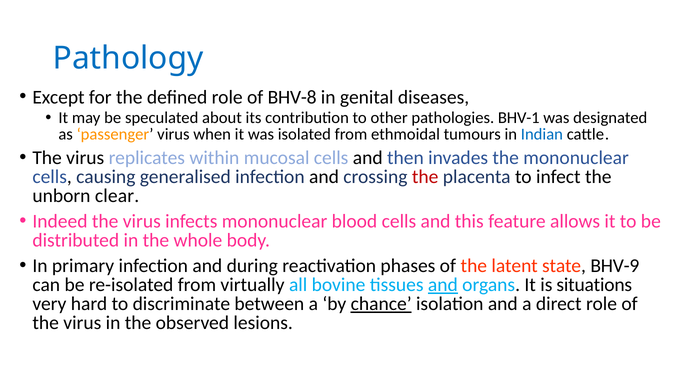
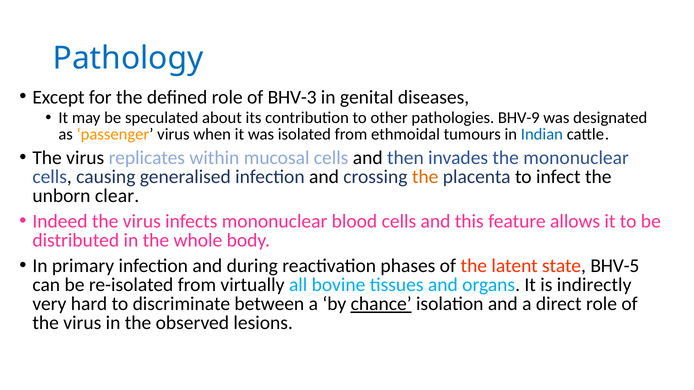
BHV-8: BHV-8 -> BHV-3
BHV-1: BHV-1 -> BHV-9
the at (425, 177) colour: red -> orange
BHV-9: BHV-9 -> BHV-5
and at (443, 285) underline: present -> none
situations: situations -> indirectly
